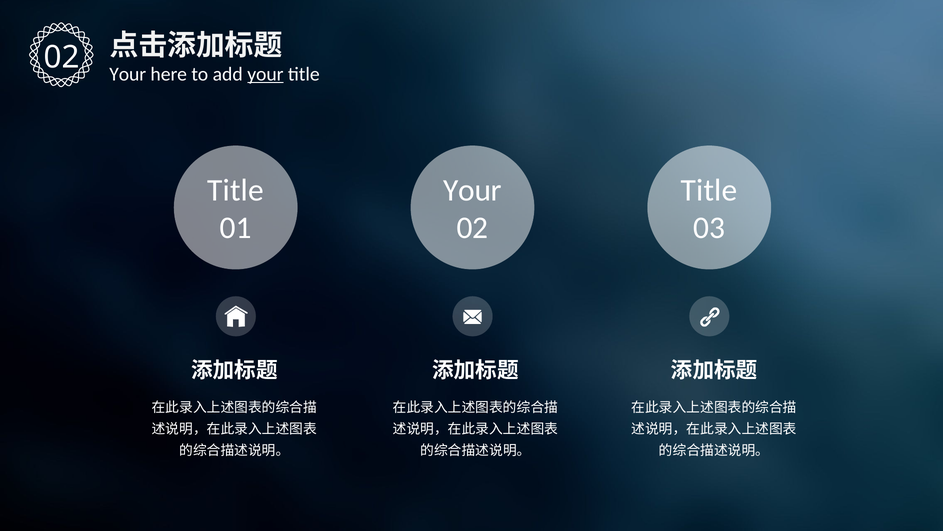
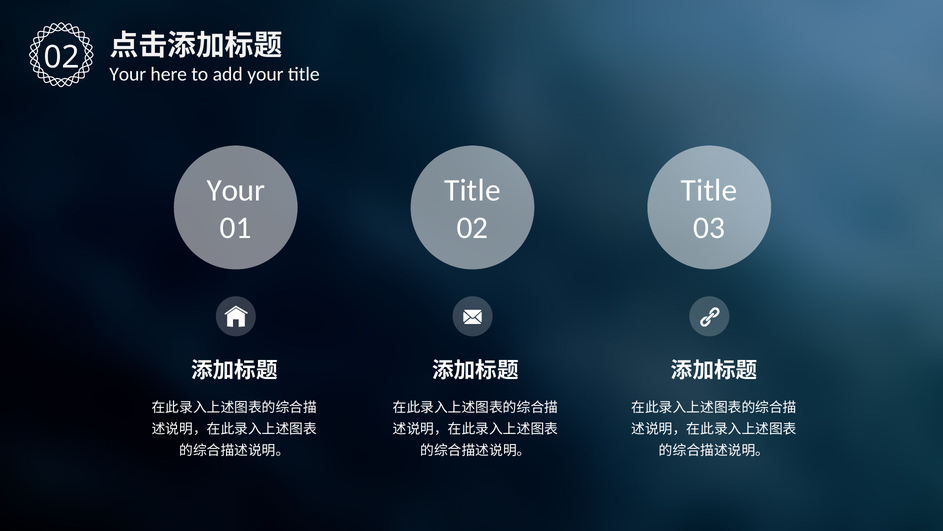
your at (265, 74) underline: present -> none
Title at (236, 190): Title -> Your
Your at (473, 190): Your -> Title
